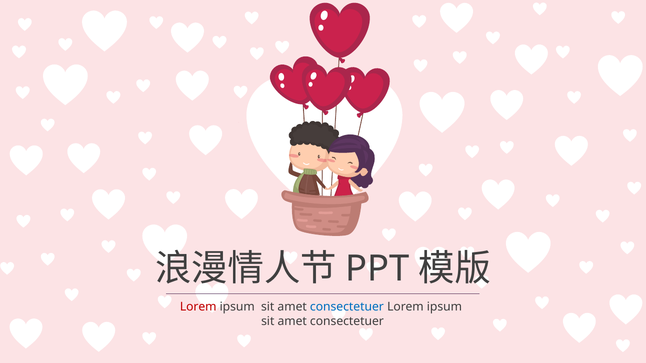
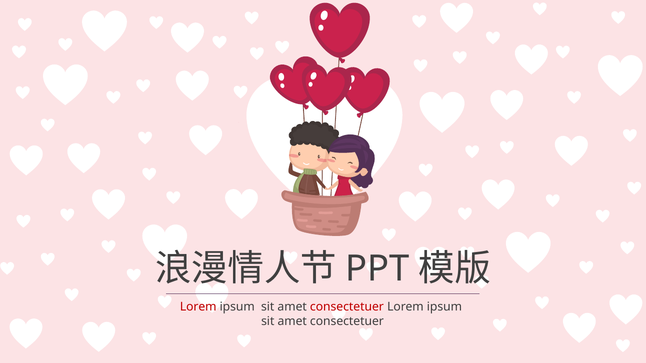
consectetuer at (347, 307) colour: blue -> red
